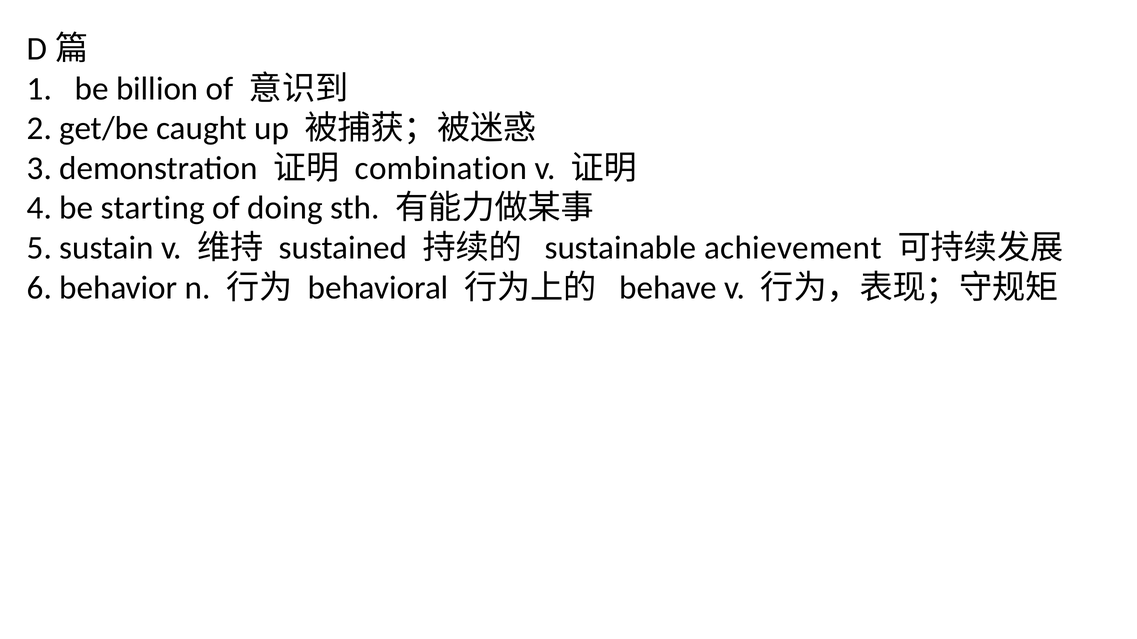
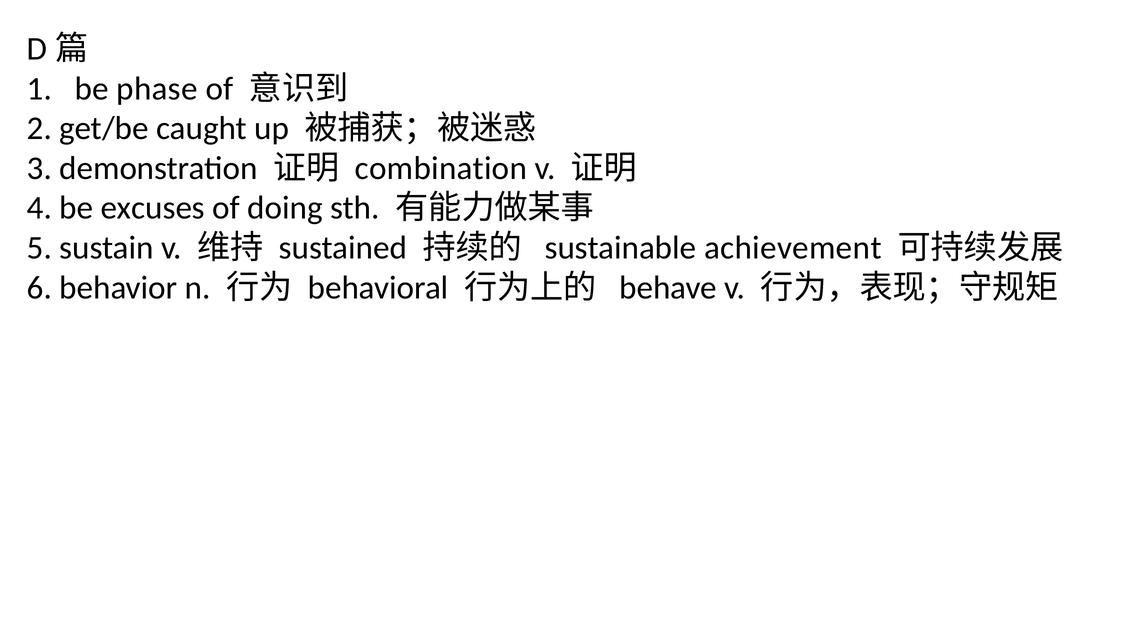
billion: billion -> phase
starting: starting -> excuses
